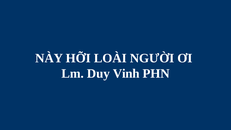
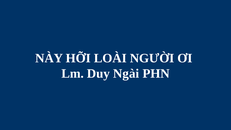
Vinh: Vinh -> Ngài
